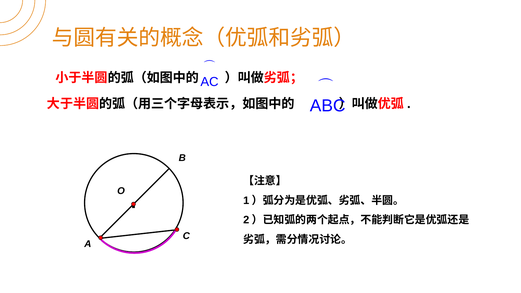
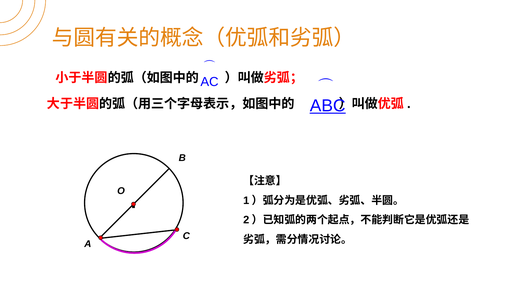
ABC underline: none -> present
